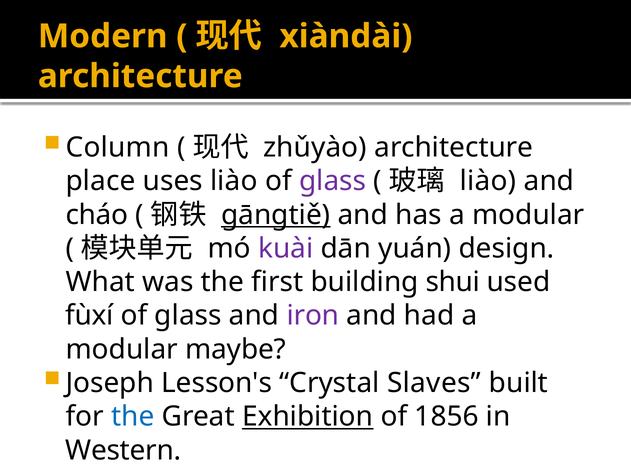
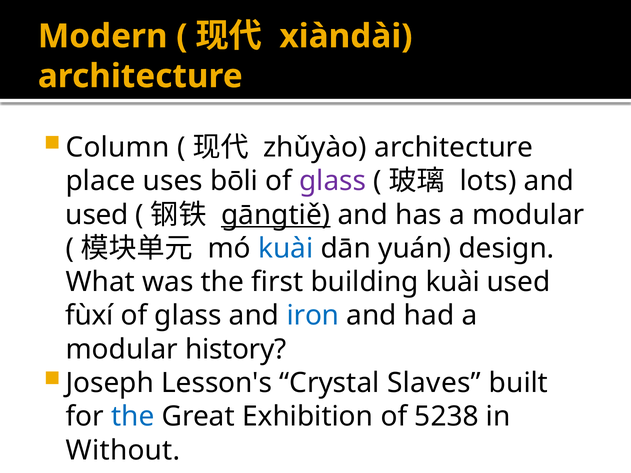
uses liào: liào -> bōli
liào at (488, 181): liào -> lots
cháo at (97, 215): cháo -> used
kuài at (286, 249) colour: purple -> blue
building shui: shui -> kuài
iron colour: purple -> blue
maybe: maybe -> history
Exhibition underline: present -> none
1856: 1856 -> 5238
Western: Western -> Without
